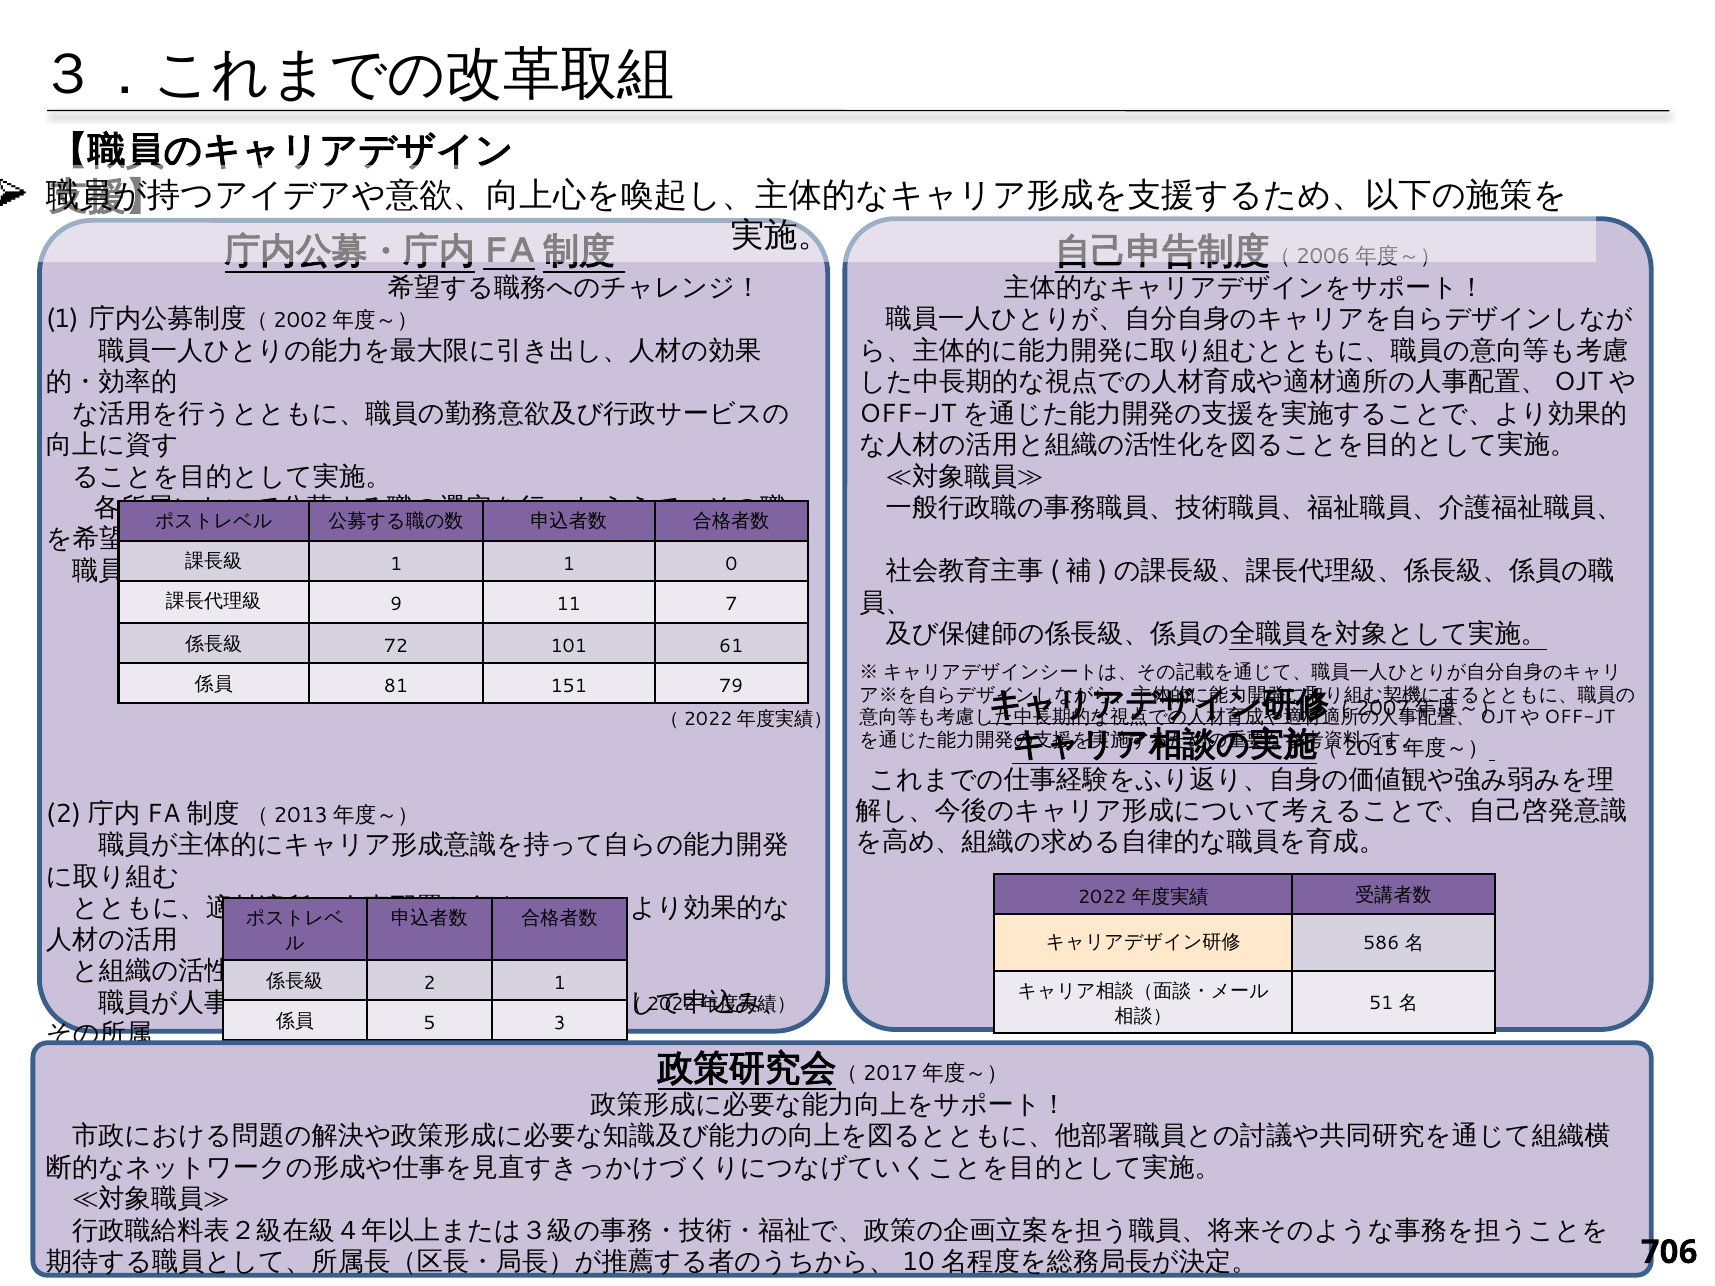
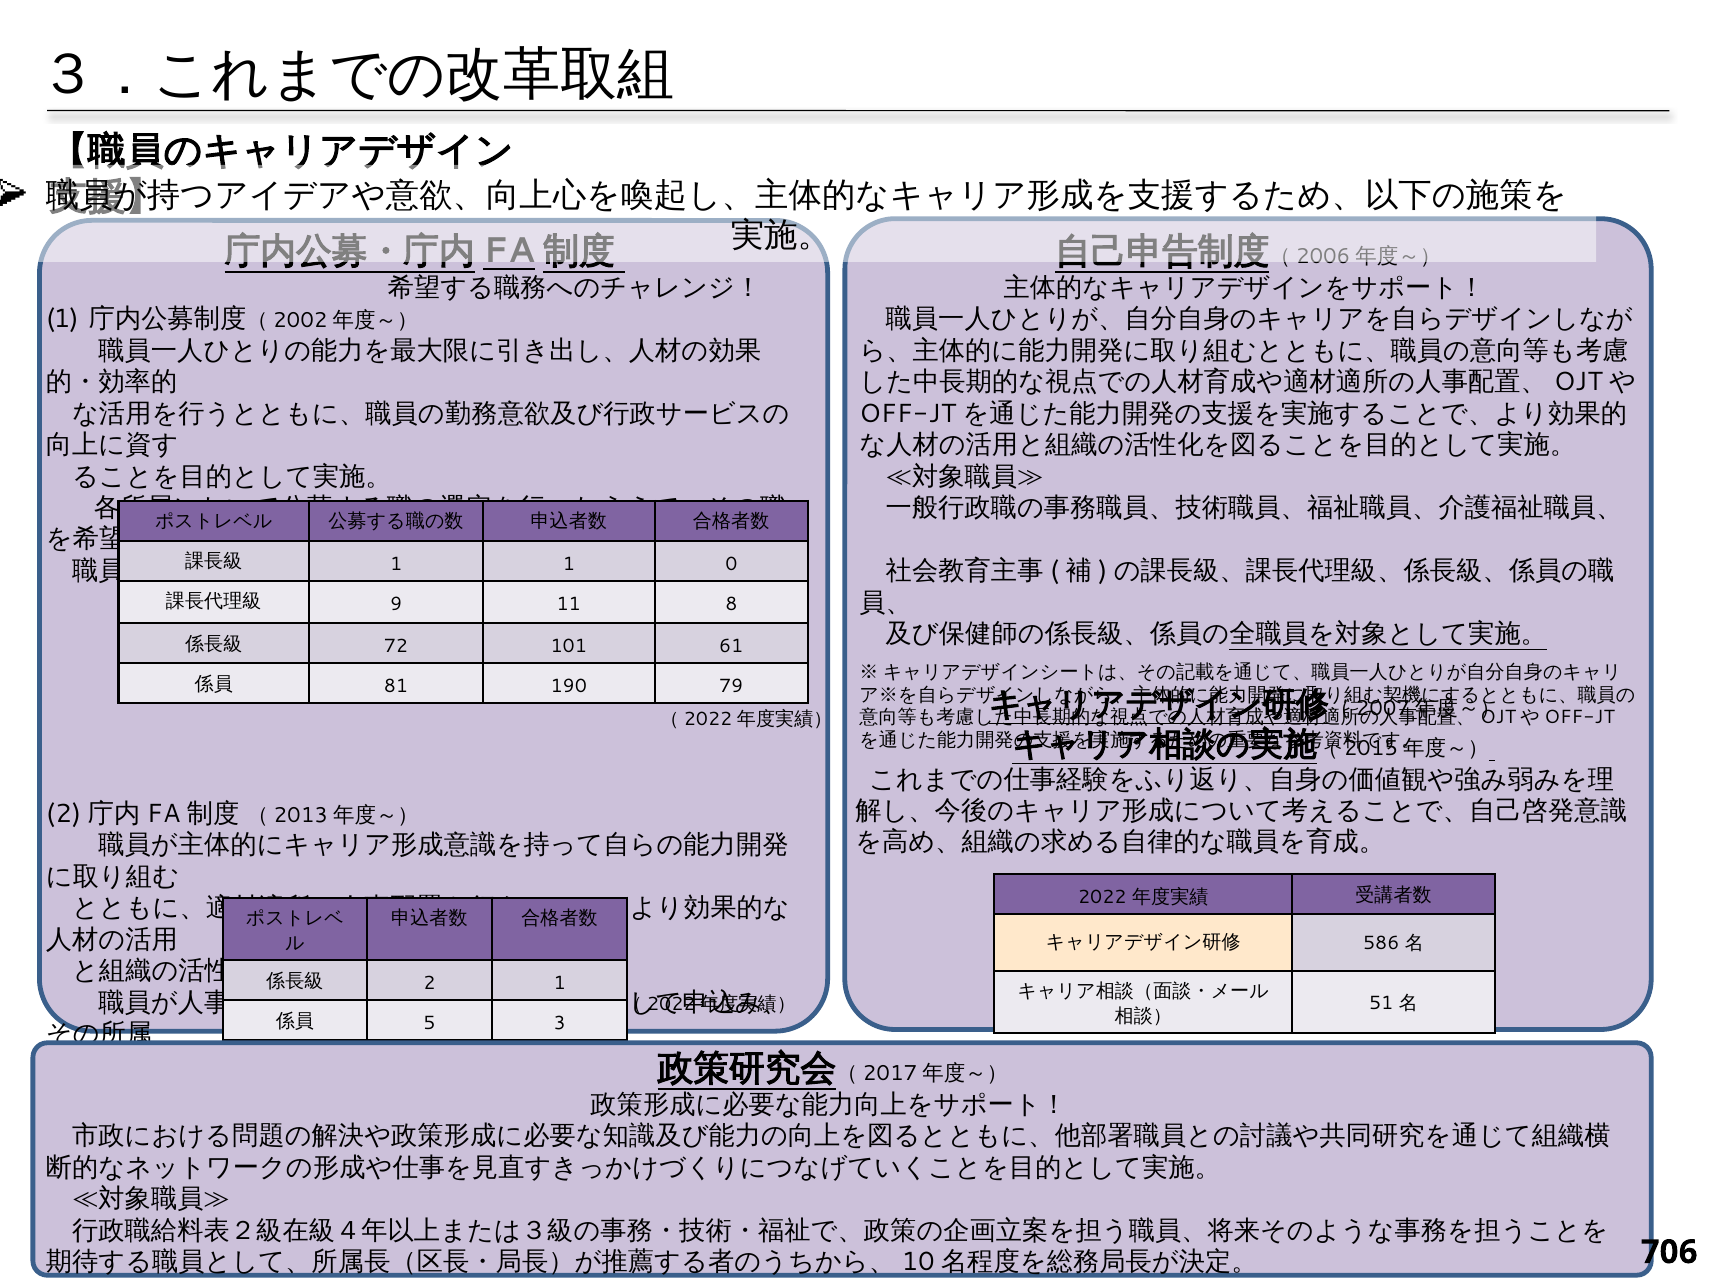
7: 7 -> 8
151: 151 -> 190
